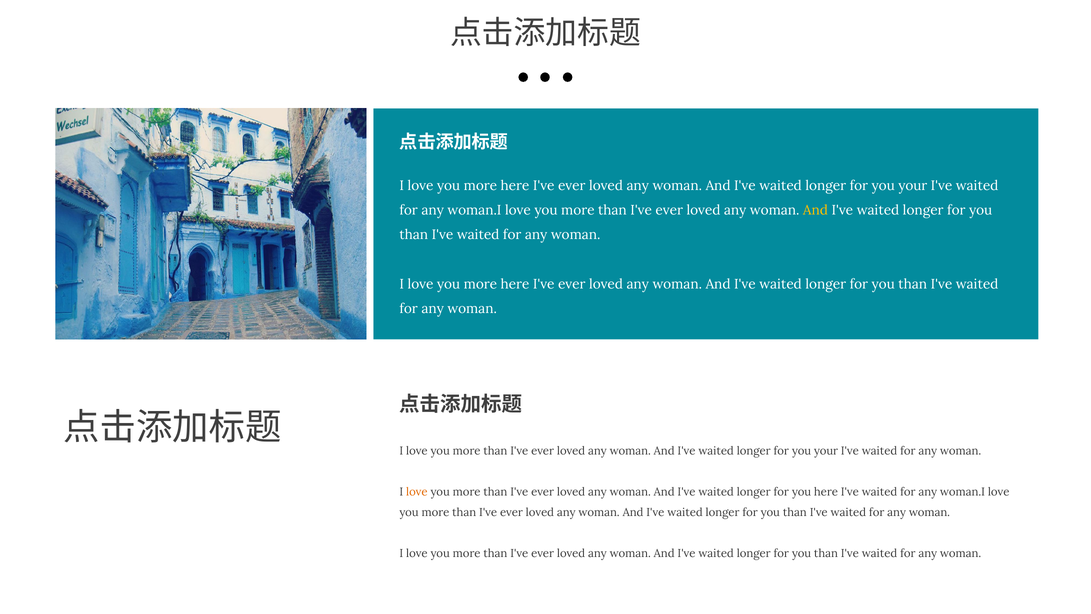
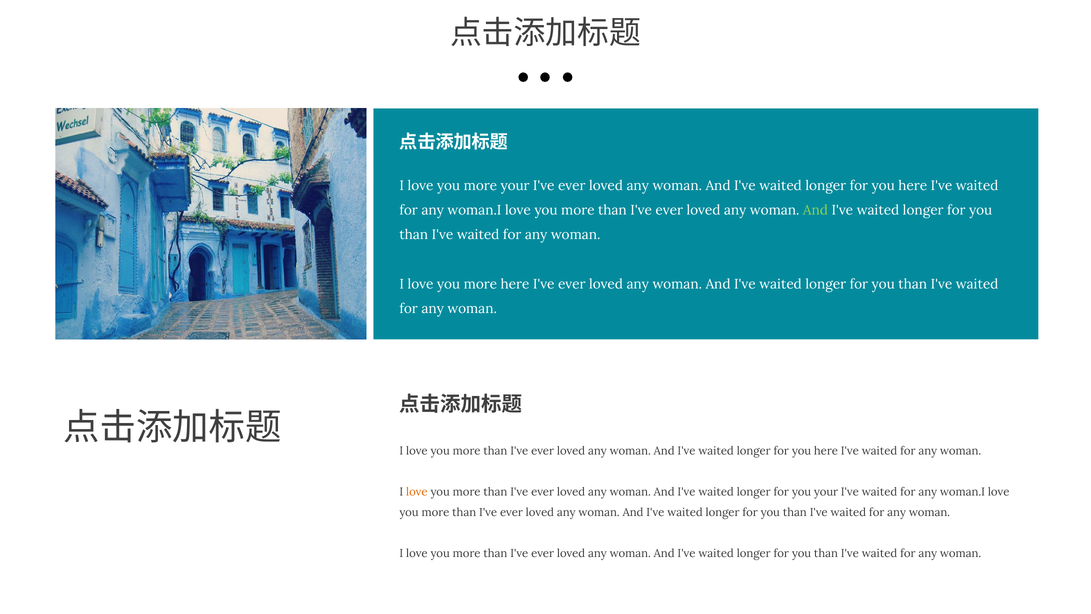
here at (515, 186): here -> your
your at (913, 186): your -> here
And at (815, 210) colour: yellow -> light green
your at (826, 451): your -> here
you here: here -> your
